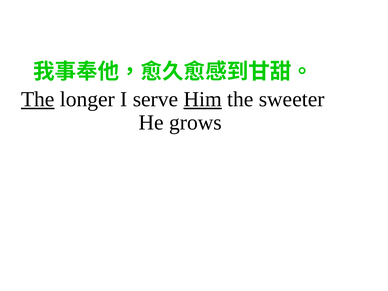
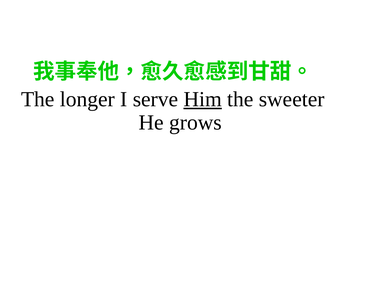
The at (38, 99) underline: present -> none
